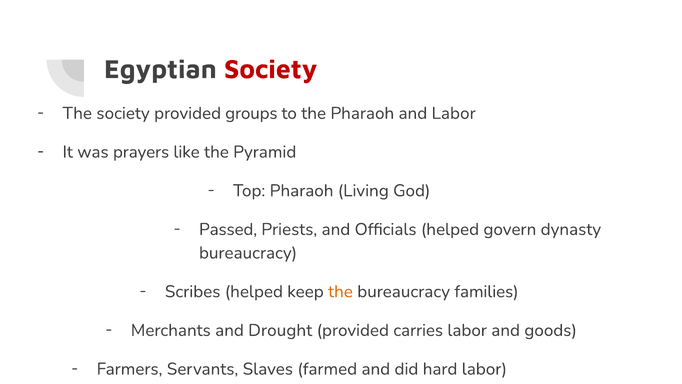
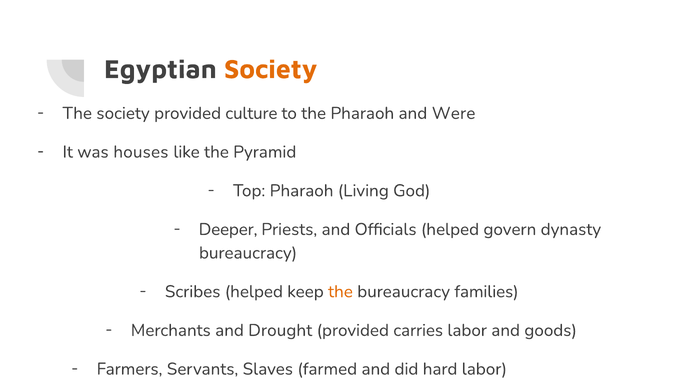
Society at (271, 69) colour: red -> orange
groups: groups -> culture
and Labor: Labor -> Were
prayers: prayers -> houses
Passed: Passed -> Deeper
